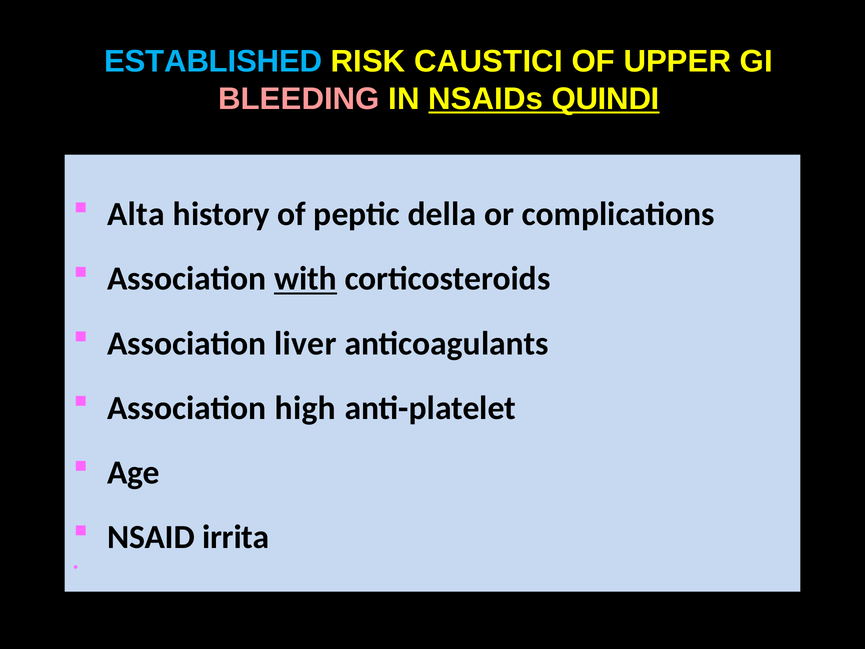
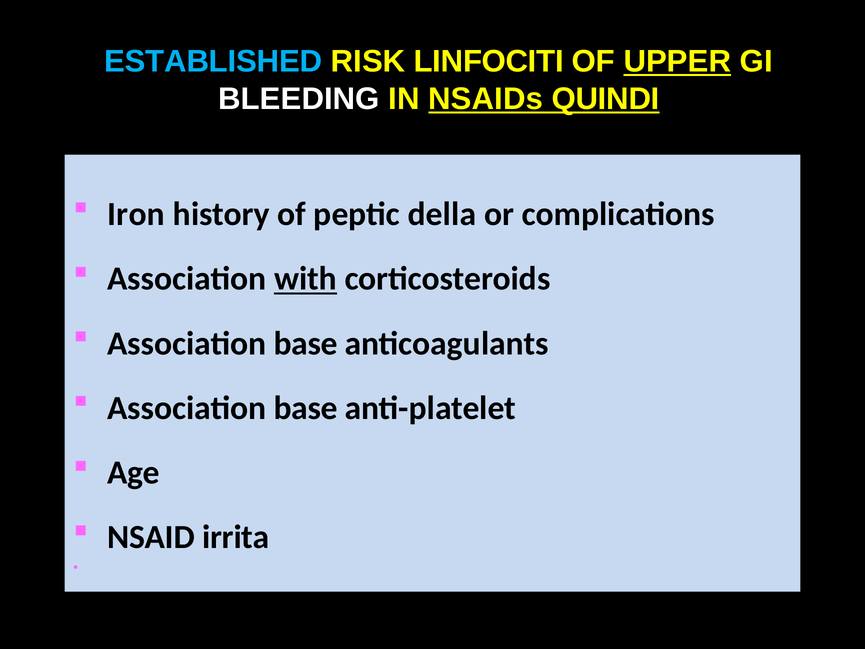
CAUSTICI: CAUSTICI -> LINFOCITI
UPPER underline: none -> present
BLEEDING colour: pink -> white
Alta: Alta -> Iron
liver at (305, 343): liver -> base
high at (305, 408): high -> base
